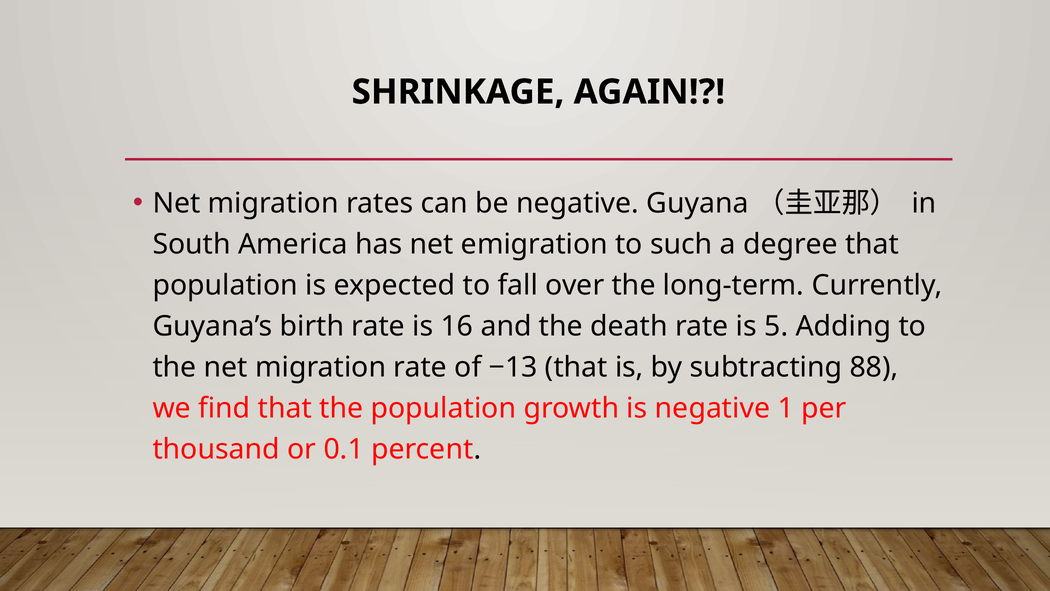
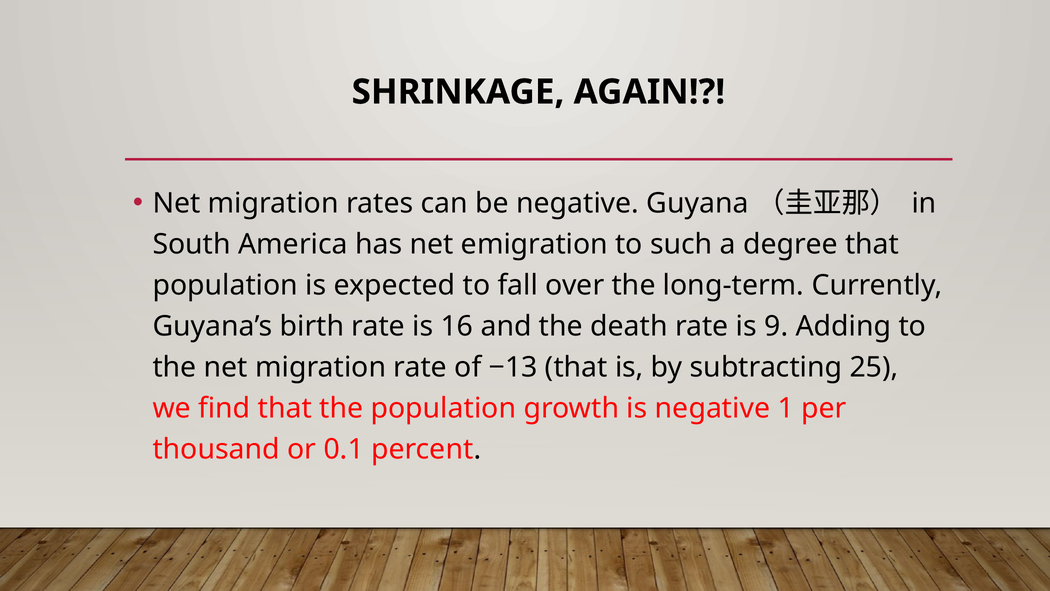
5: 5 -> 9
88: 88 -> 25
